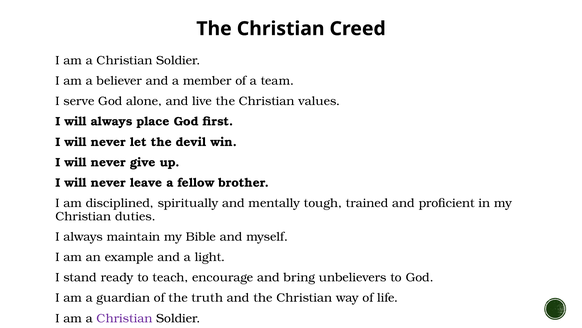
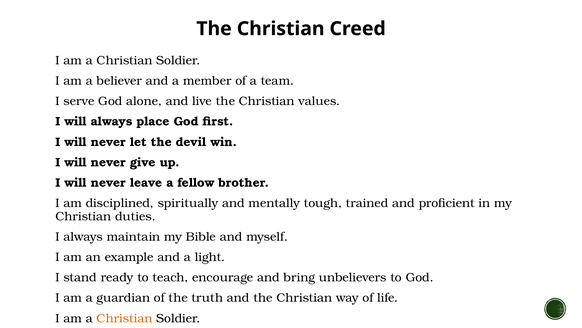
Christian at (125, 318) colour: purple -> orange
